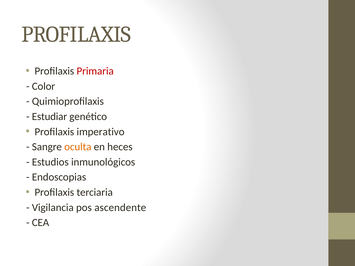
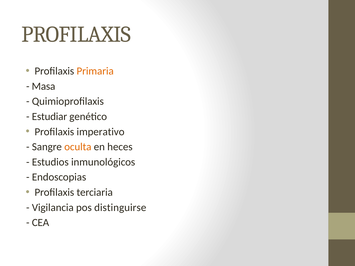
Primaria colour: red -> orange
Color: Color -> Masa
ascendente: ascendente -> distinguirse
